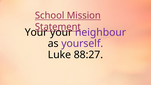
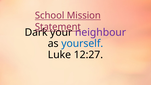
Your at (36, 32): Your -> Dark
yourself colour: purple -> blue
88:27: 88:27 -> 12:27
